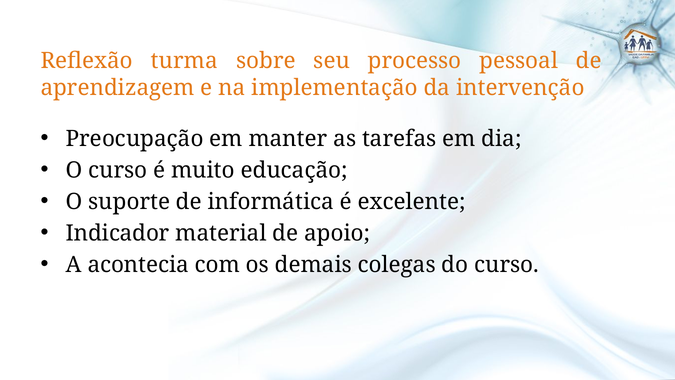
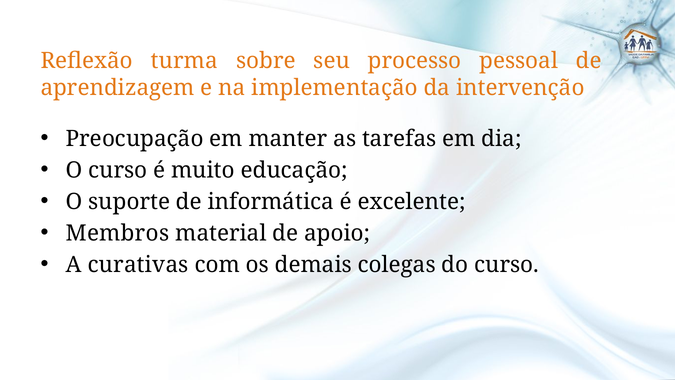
Indicador: Indicador -> Membros
acontecia: acontecia -> curativas
